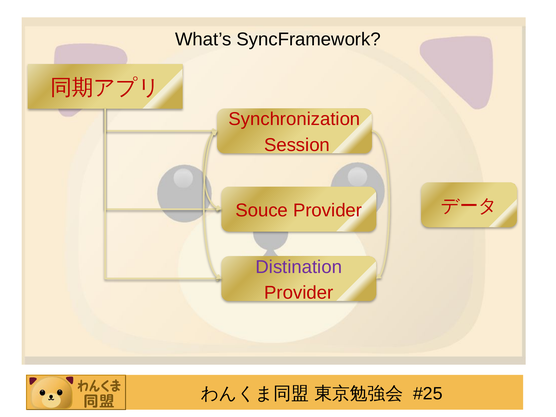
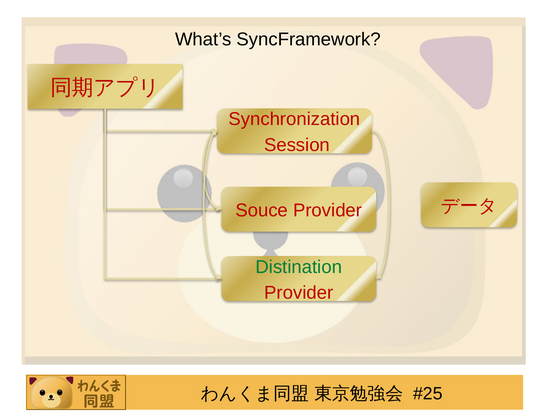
Distination colour: purple -> green
